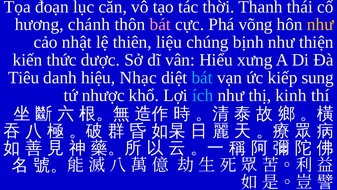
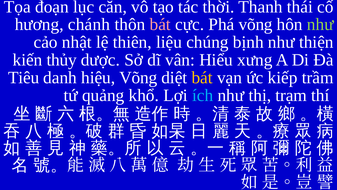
như at (320, 24) colour: yellow -> light green
thức: thức -> thủy
hiệu Nhạc: Nhạc -> Võng
bát at (202, 77) colour: light blue -> yellow
sung: sung -> trầm
nhược: nhược -> quảng
kinh: kinh -> trạm
